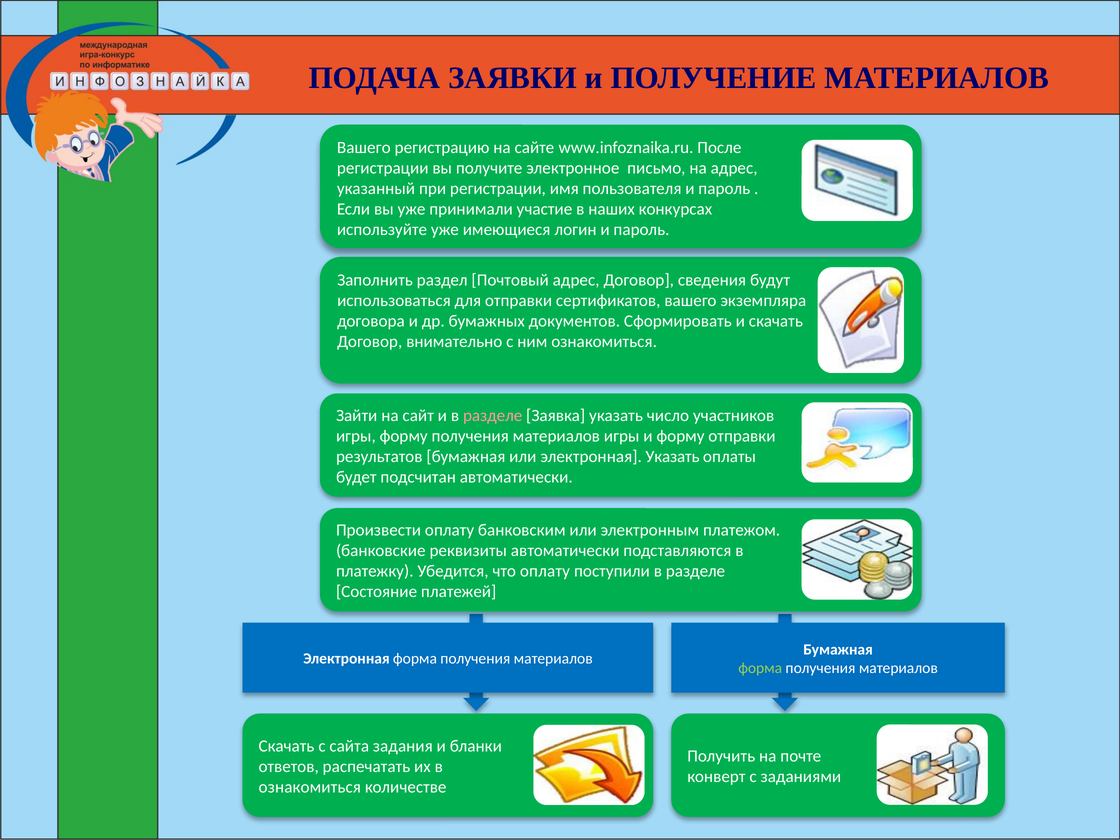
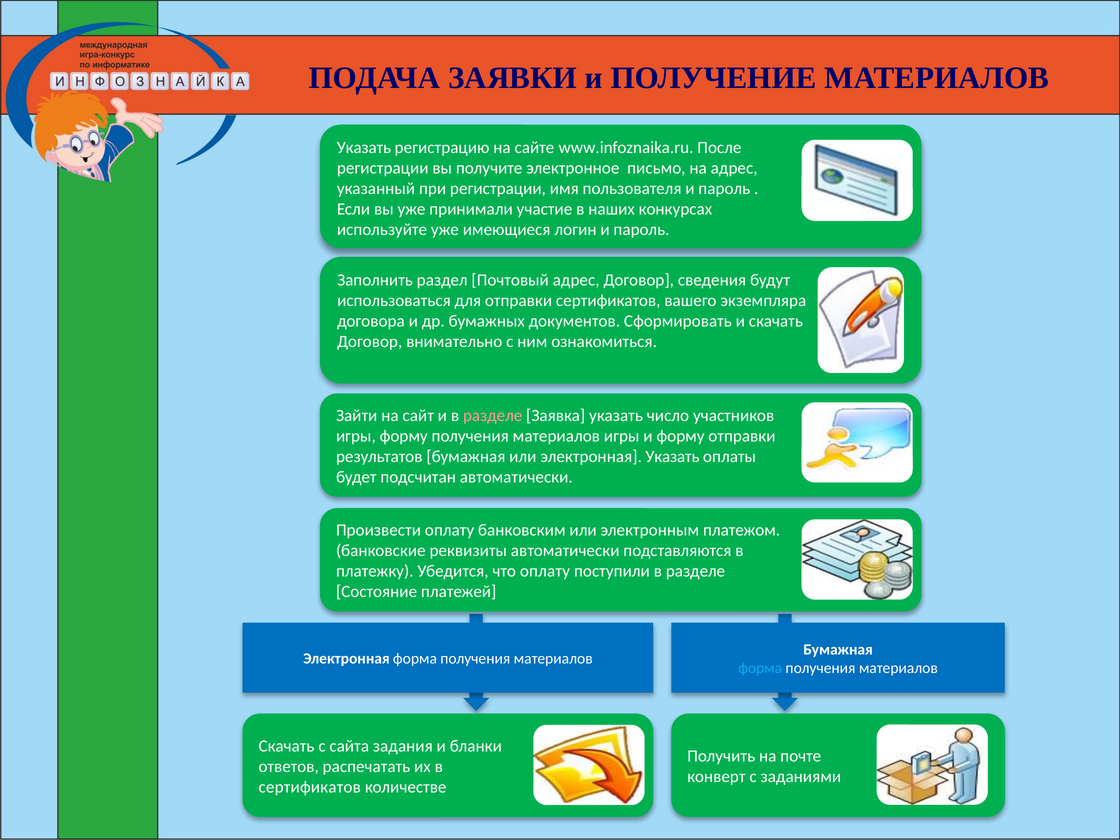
Вашего at (364, 148): Вашего -> Указать
форма at (760, 668) colour: light green -> light blue
ознакомиться at (310, 787): ознакомиться -> сертификатов
